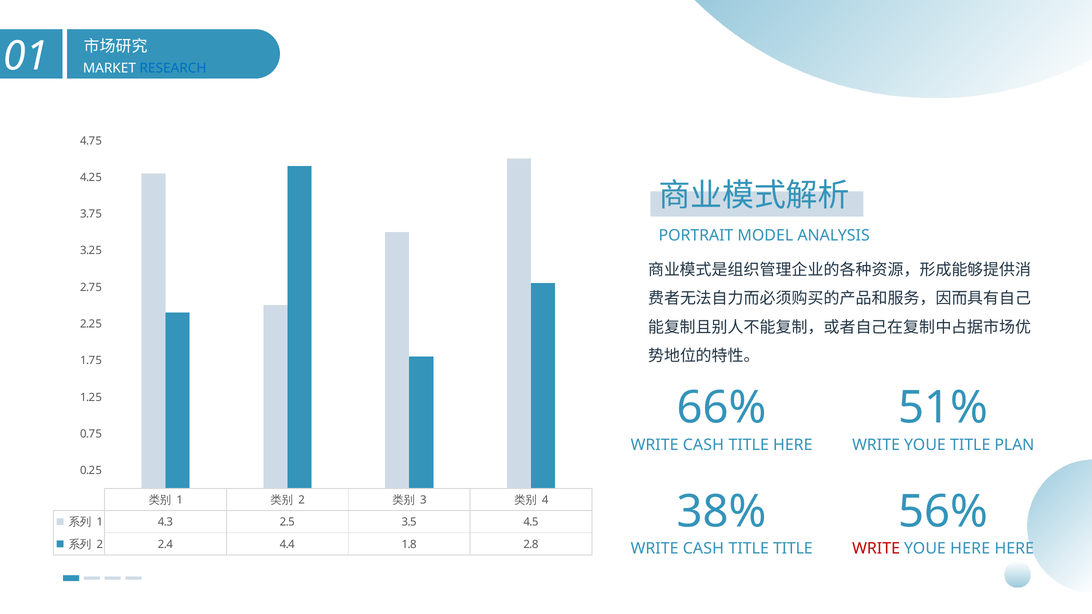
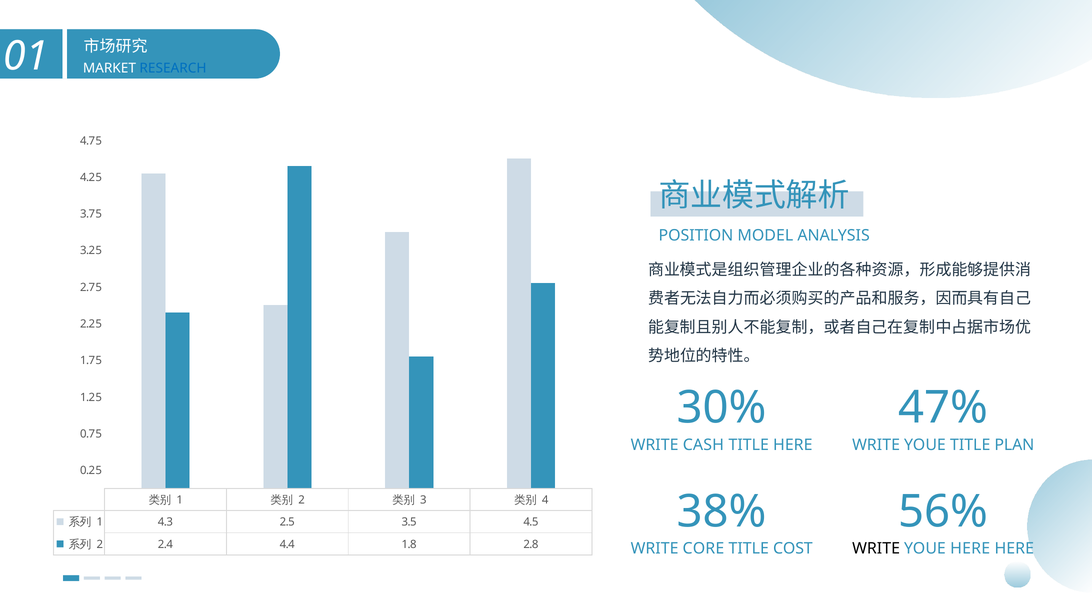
PORTRAIT: PORTRAIT -> POSITION
66%: 66% -> 30%
51%: 51% -> 47%
CASH at (703, 549): CASH -> CORE
TITLE TITLE: TITLE -> COST
WRITE at (876, 549) colour: red -> black
